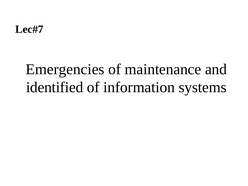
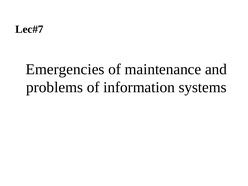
identified: identified -> problems
